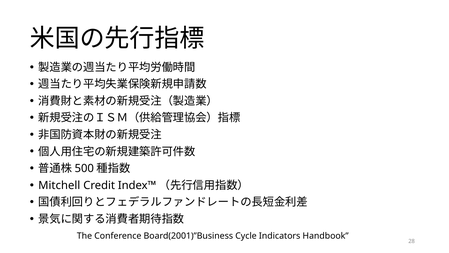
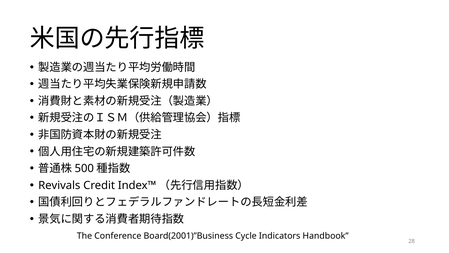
Mitchell: Mitchell -> Revivals
